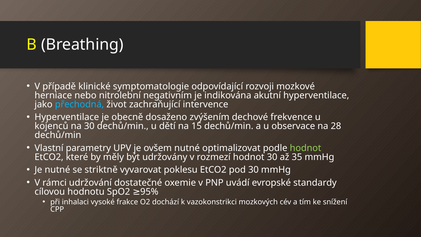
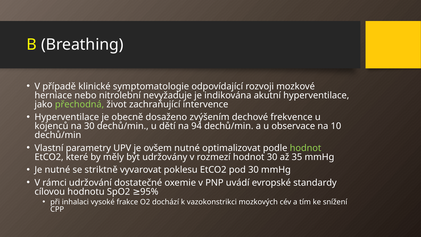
negativním: negativním -> nevyžaduje
přechodná colour: light blue -> light green
15: 15 -> 94
28: 28 -> 10
